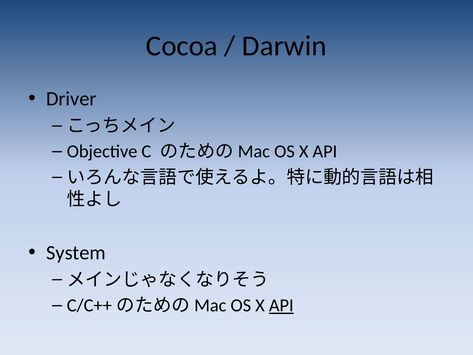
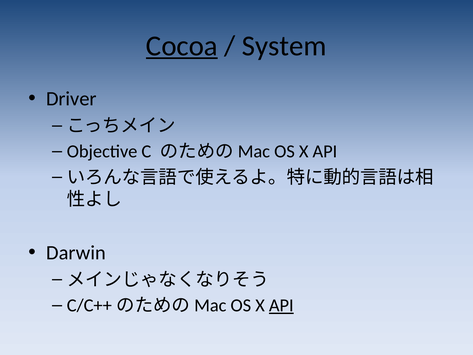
Cocoa underline: none -> present
Darwin: Darwin -> System
System: System -> Darwin
